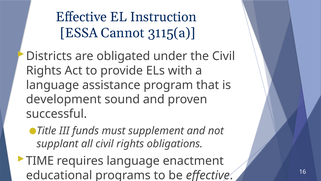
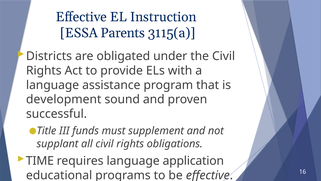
Cannot: Cannot -> Parents
enactment: enactment -> application
